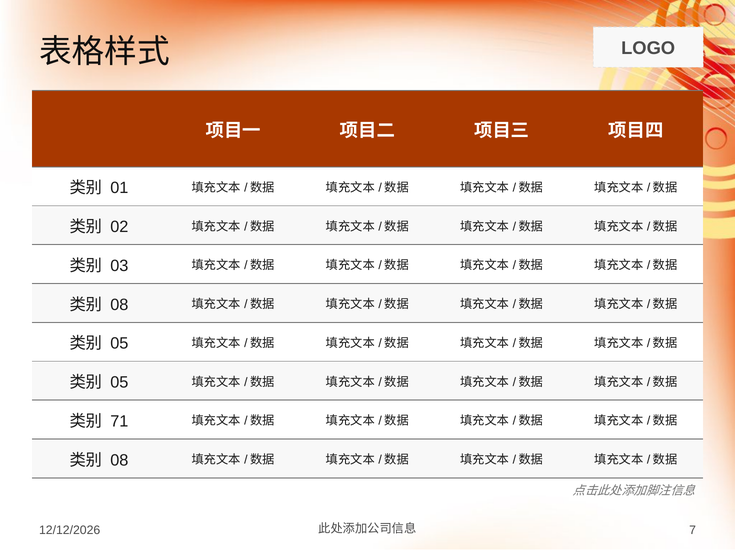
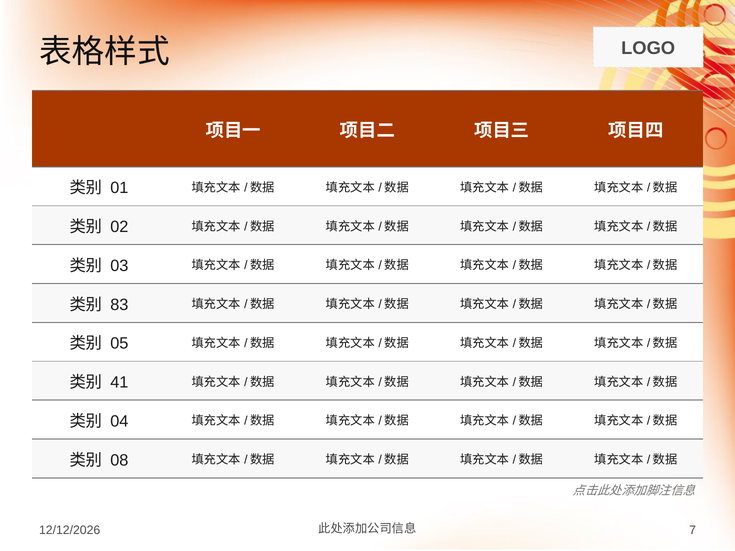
08 at (119, 305): 08 -> 83
05 at (119, 383): 05 -> 41
71: 71 -> 04
